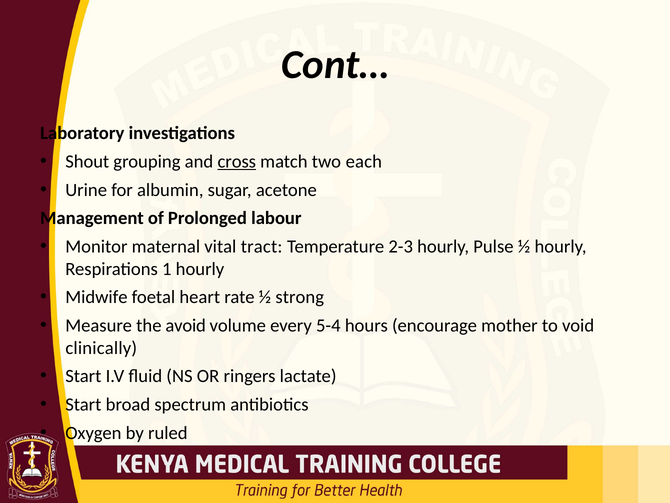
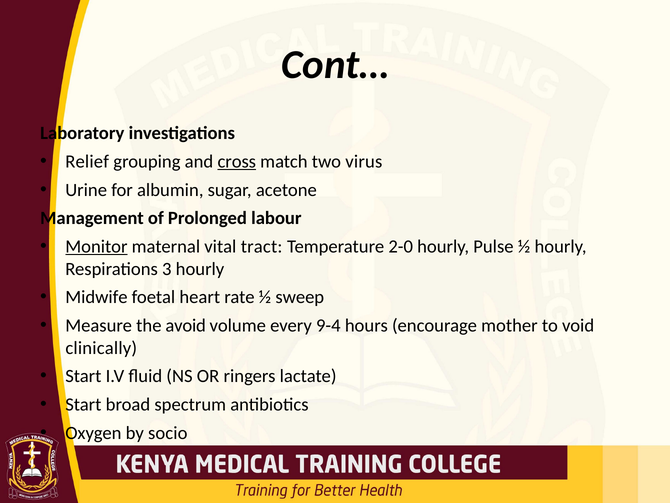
Shout: Shout -> Relief
each: each -> virus
Monitor underline: none -> present
2-3: 2-3 -> 2-0
1: 1 -> 3
strong: strong -> sweep
5-4: 5-4 -> 9-4
ruled: ruled -> socio
